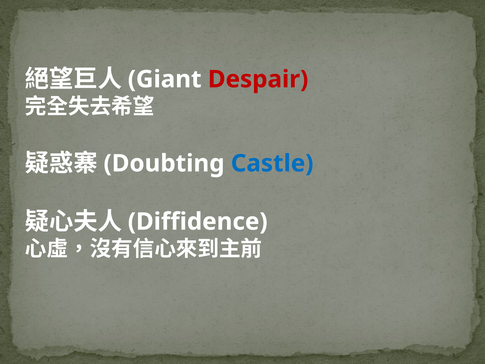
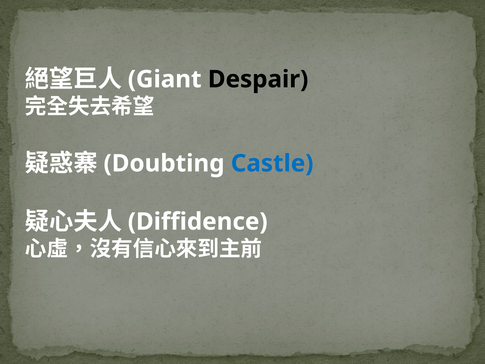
Despair colour: red -> black
